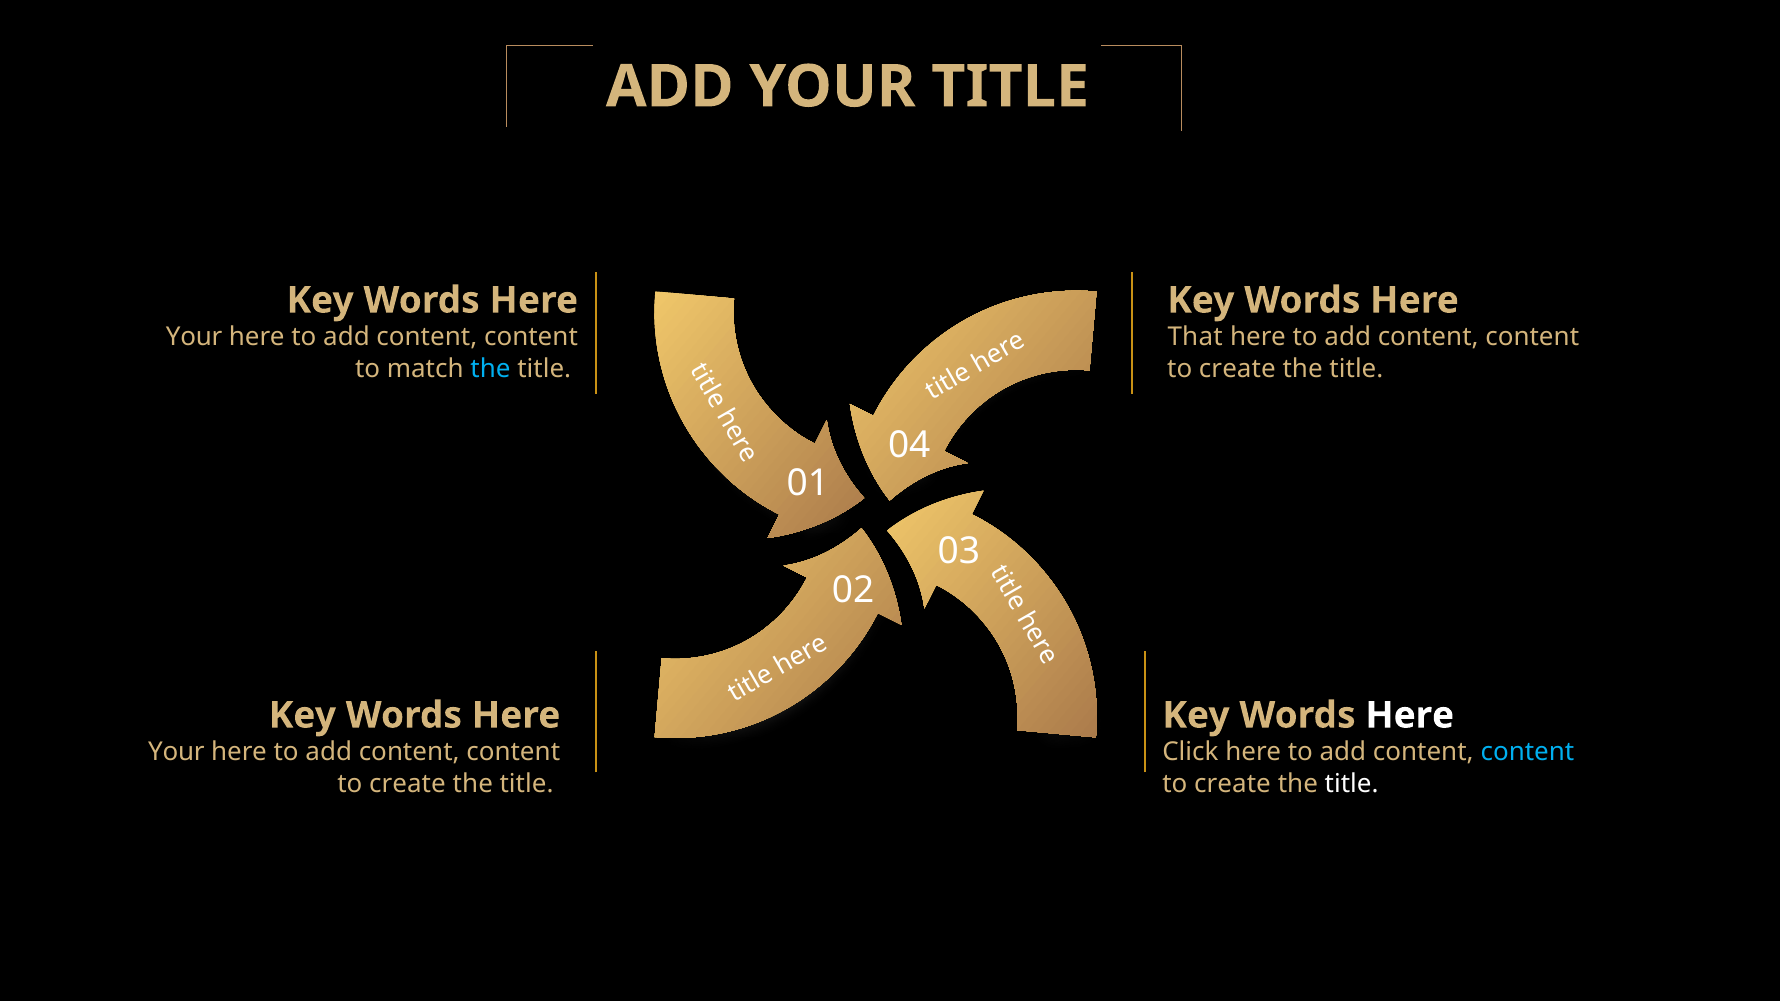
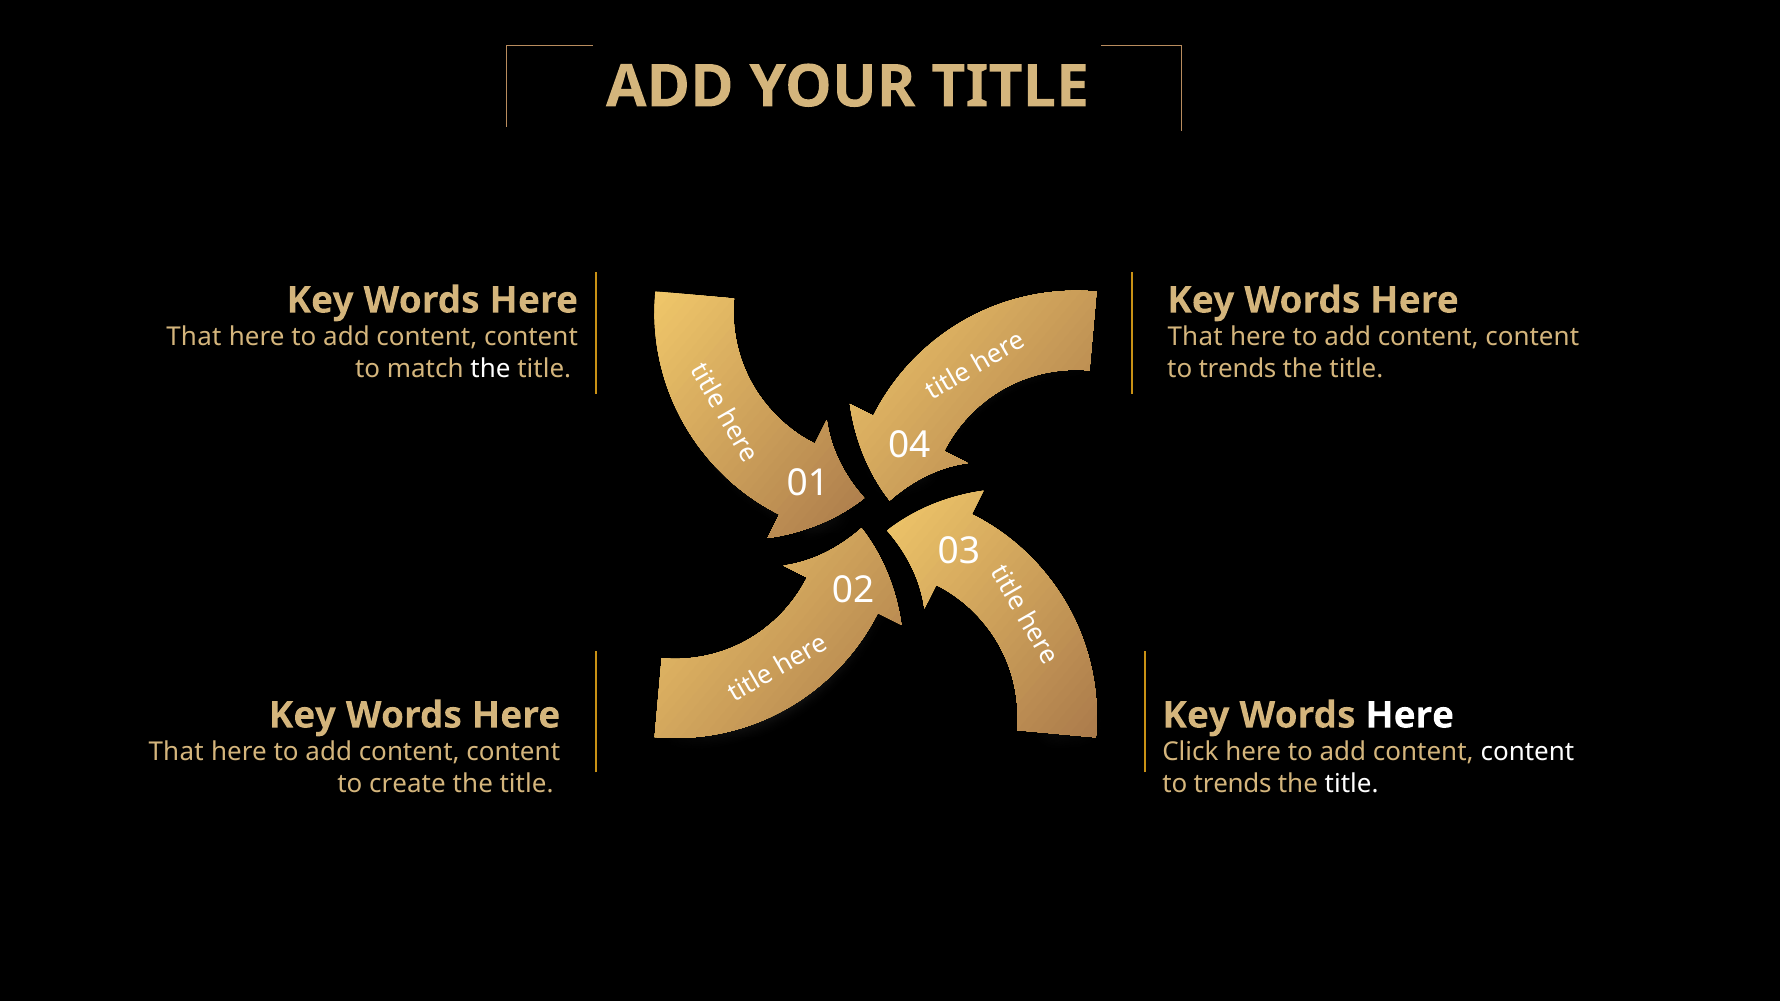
Your at (194, 337): Your -> That
the at (490, 369) colour: light blue -> white
create at (1237, 369): create -> trends
Your at (176, 753): Your -> That
content at (1527, 753) colour: light blue -> white
create at (1232, 784): create -> trends
